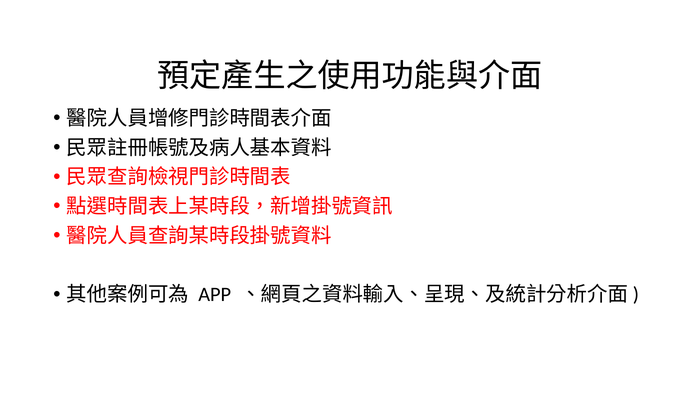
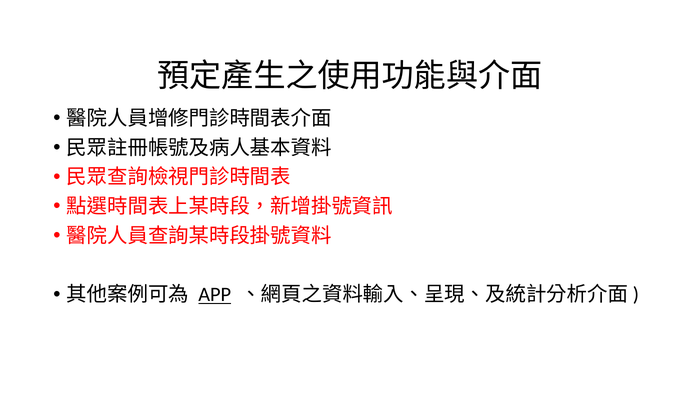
APP underline: none -> present
